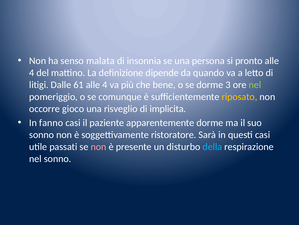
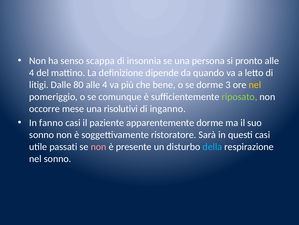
malata: malata -> scappa
61: 61 -> 80
nel at (255, 84) colour: light green -> yellow
riposato colour: yellow -> light green
gioco: gioco -> mese
risveglio: risveglio -> risolutivi
implicita: implicita -> inganno
